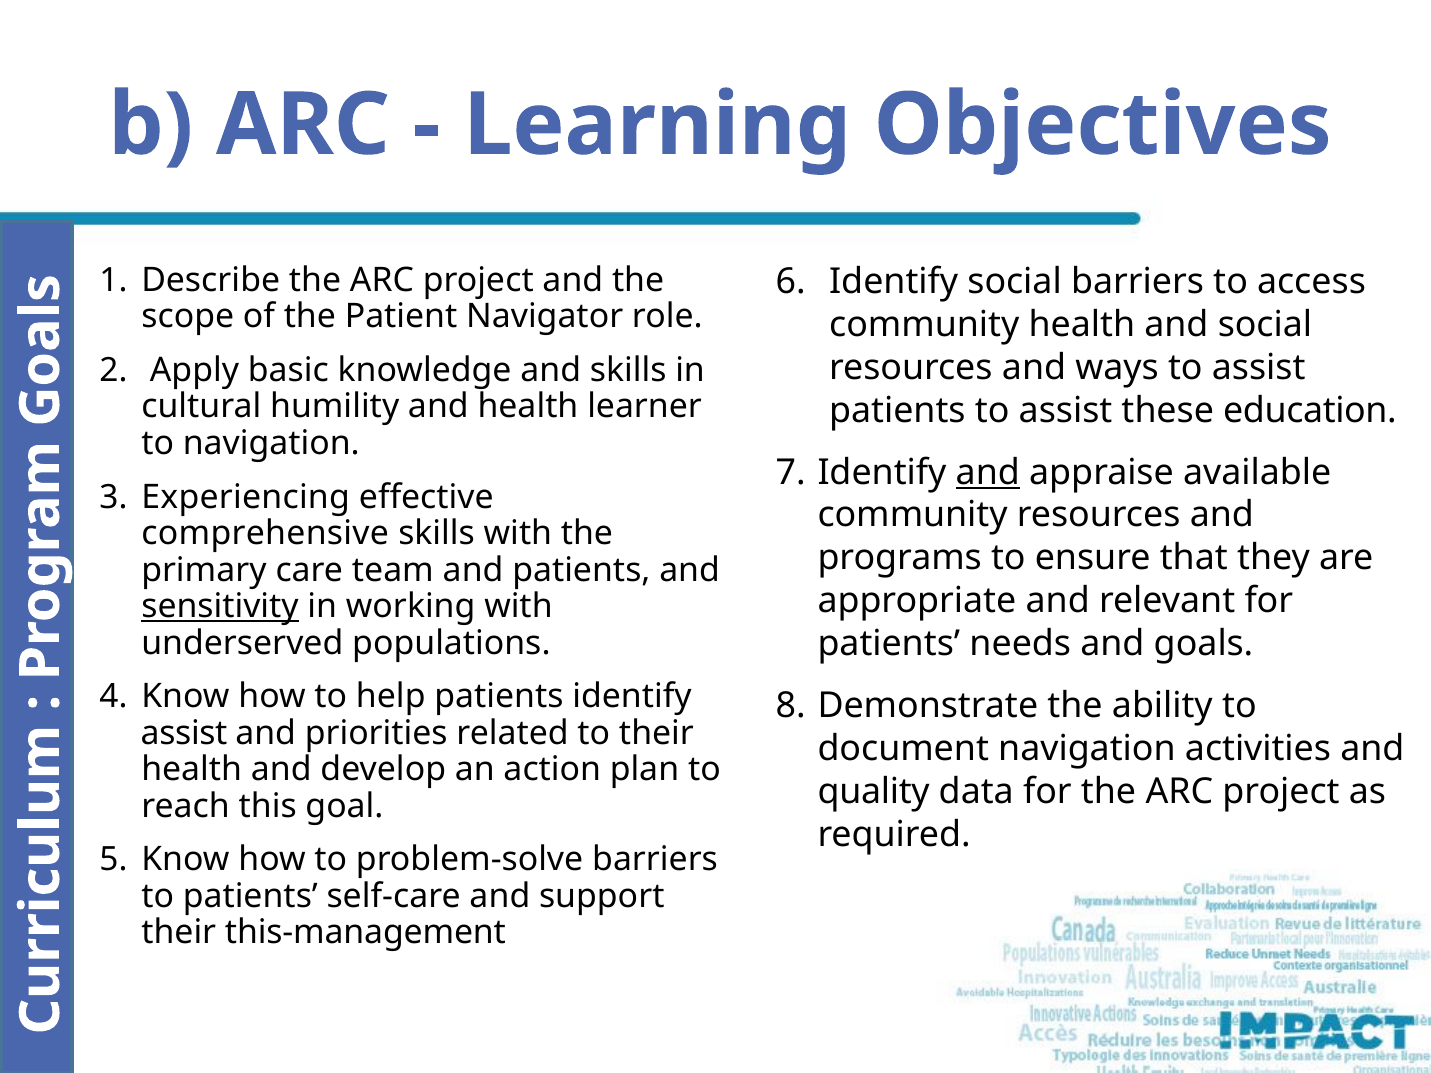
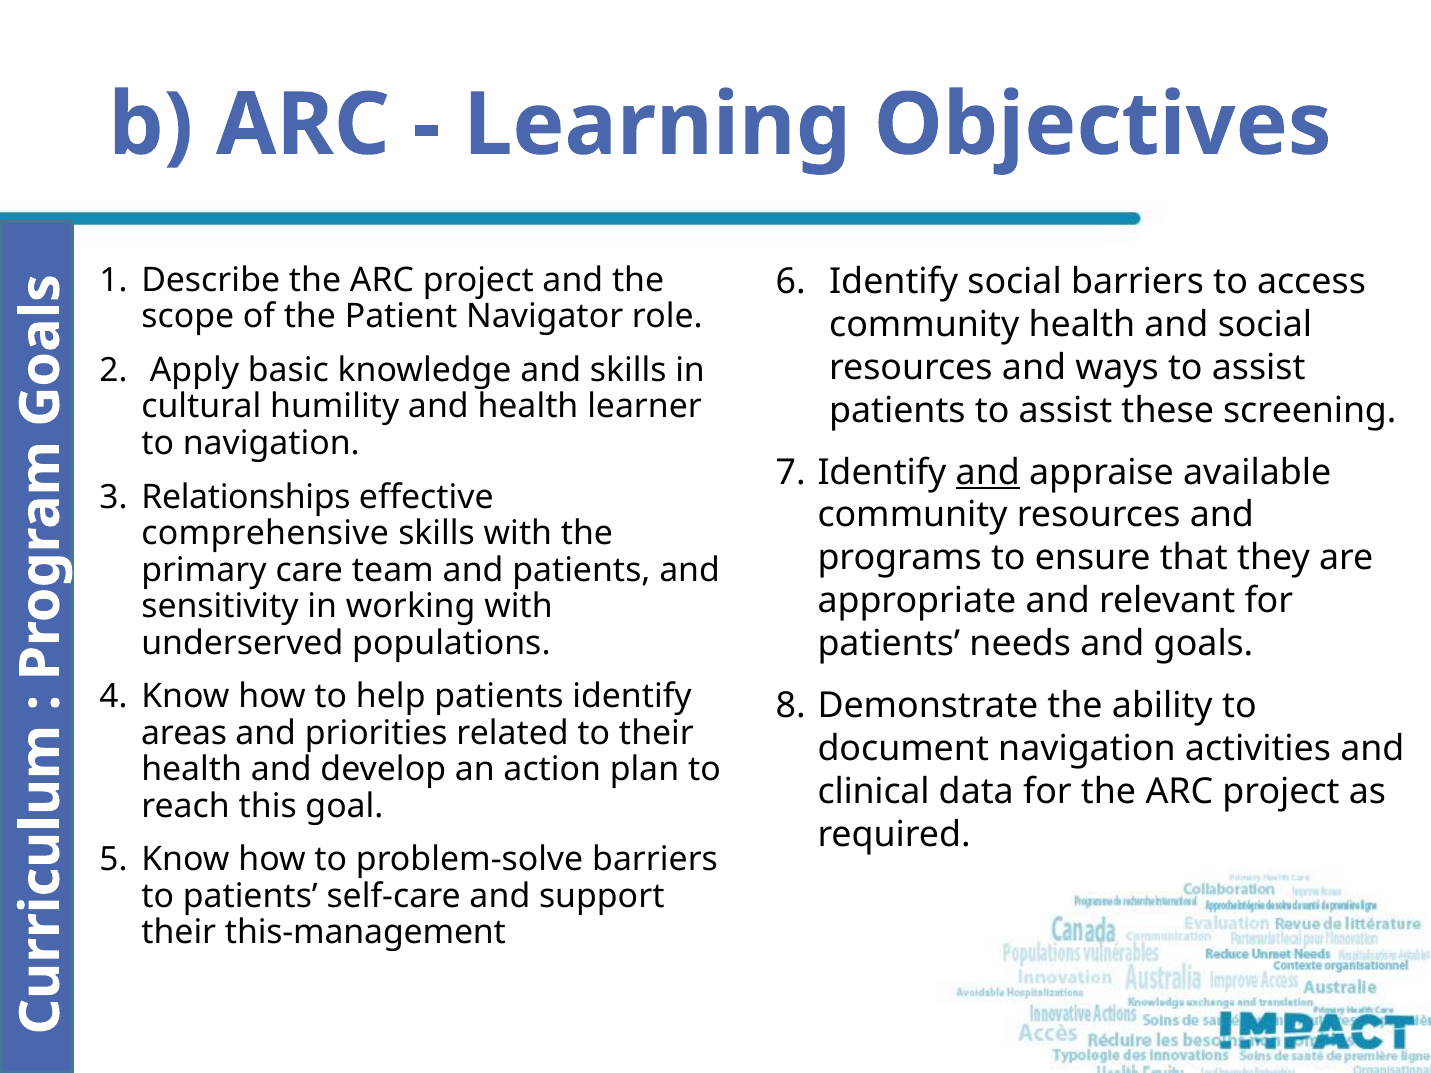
education: education -> screening
Experiencing: Experiencing -> Relationships
sensitivity underline: present -> none
assist at (184, 733): assist -> areas
quality: quality -> clinical
